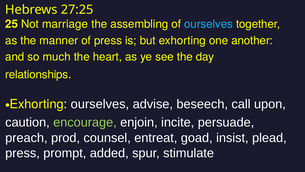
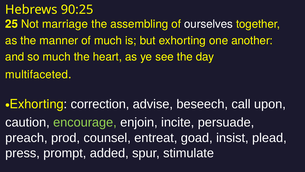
27:25: 27:25 -> 90:25
ourselves at (208, 24) colour: light blue -> white
of press: press -> much
relationships: relationships -> multifaceted
Exhorting ourselves: ourselves -> correction
